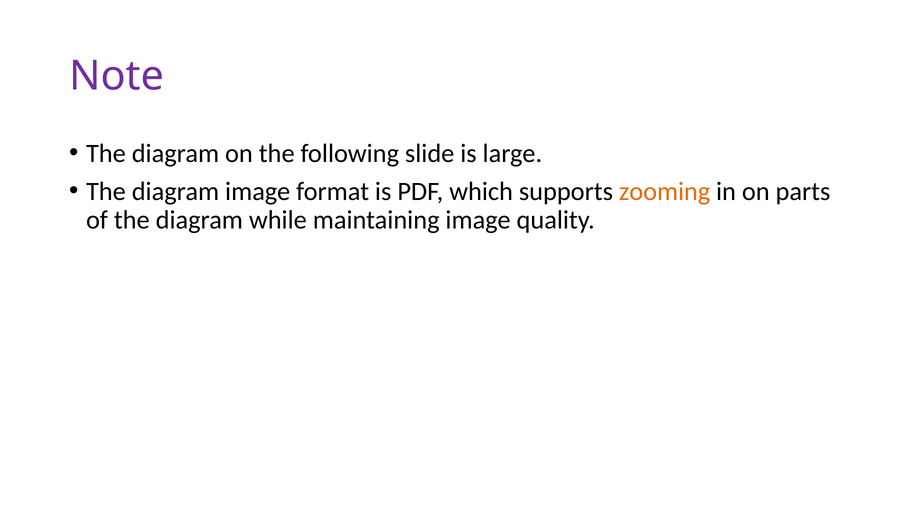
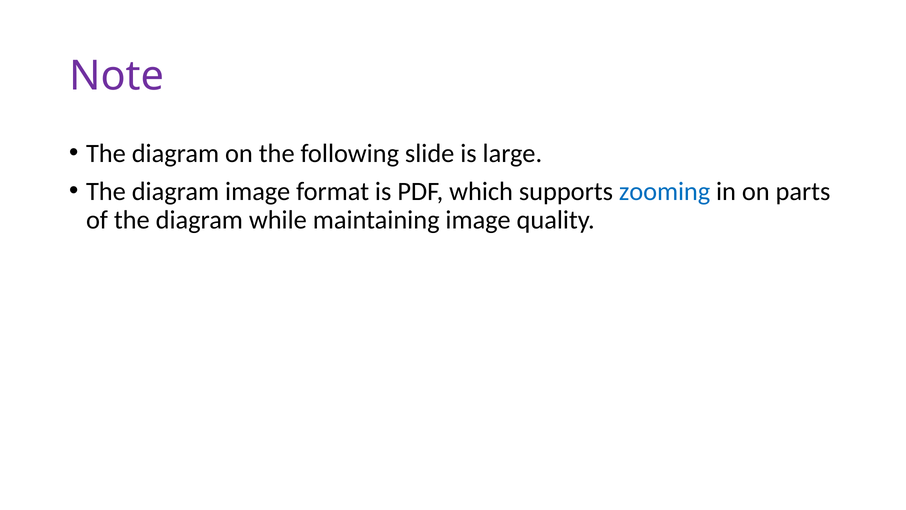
zooming colour: orange -> blue
